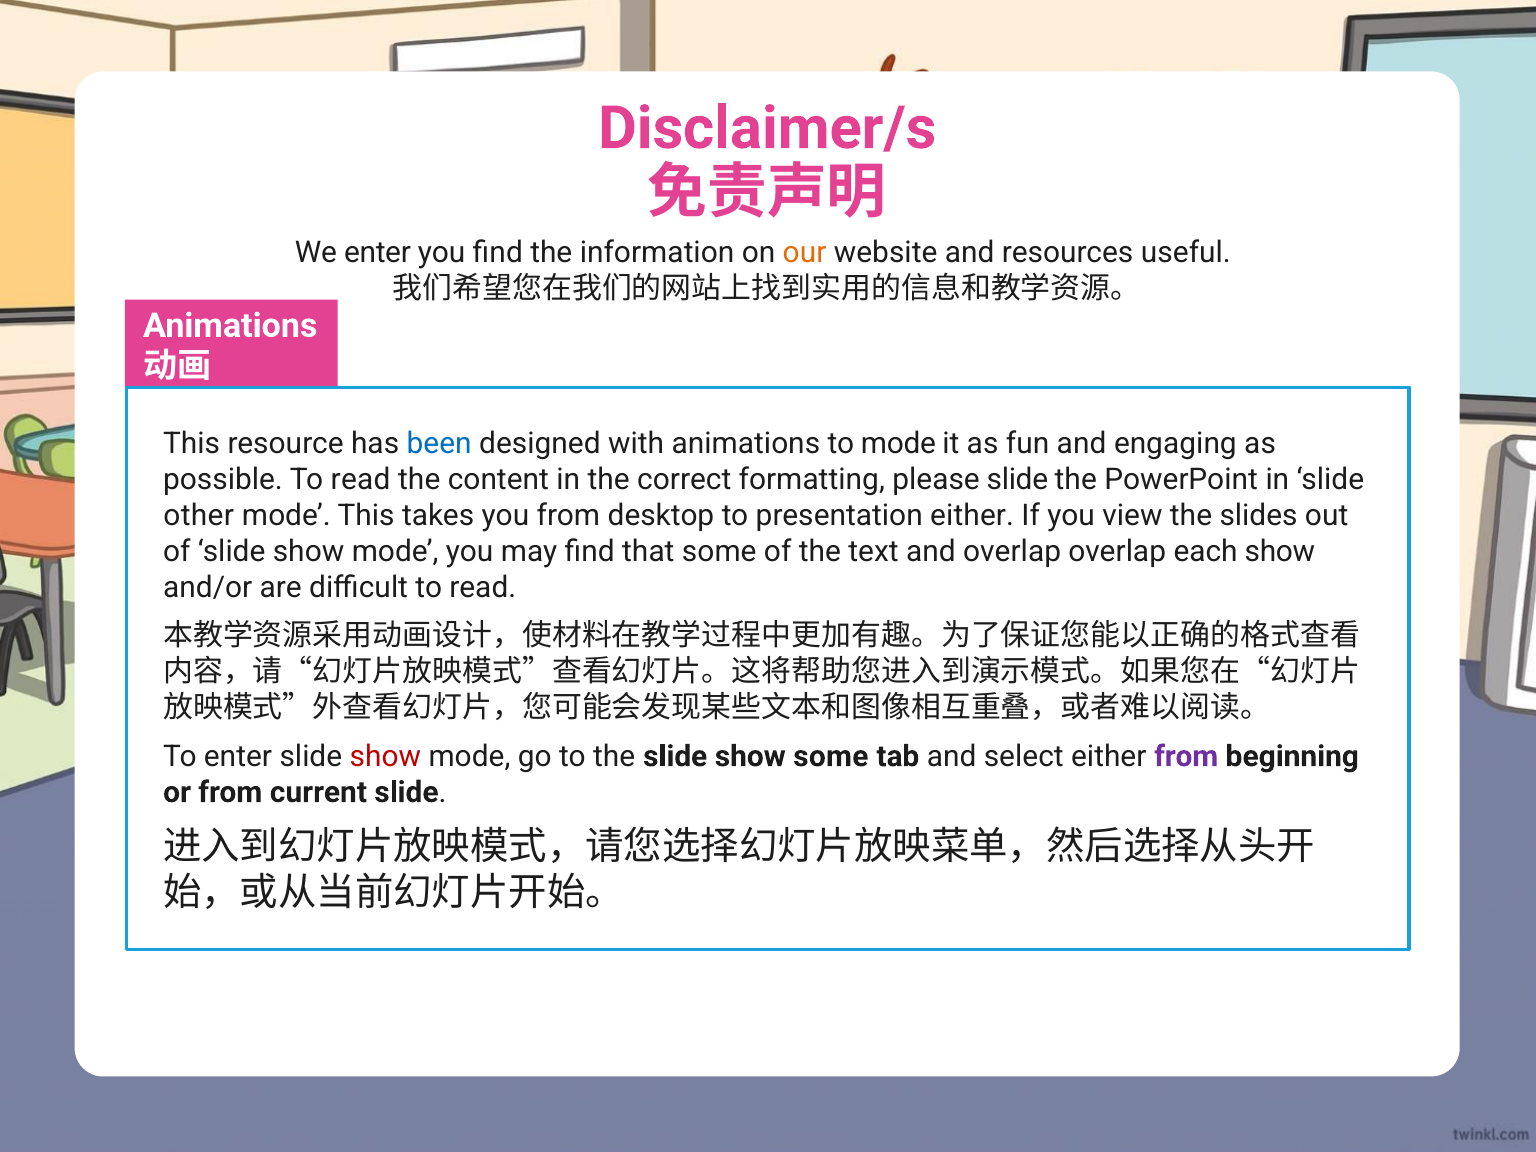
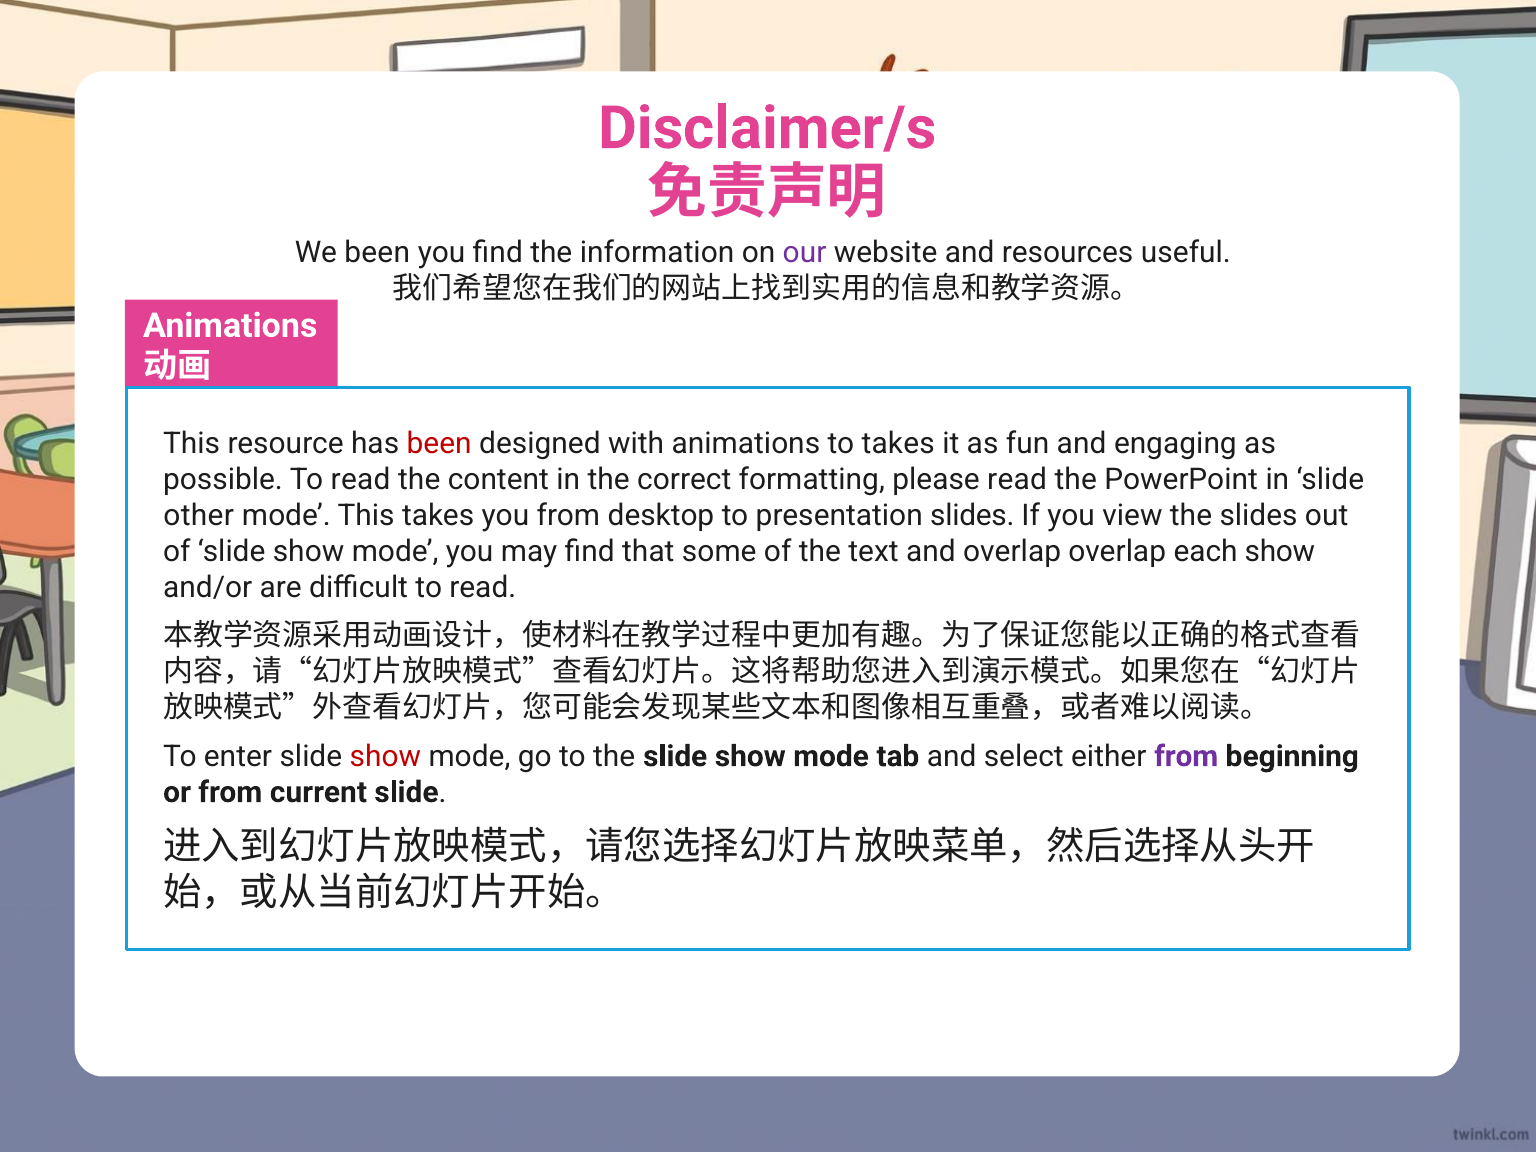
We enter: enter -> been
our colour: orange -> purple
been at (439, 444) colour: blue -> red
to mode: mode -> takes
please slide: slide -> read
presentation either: either -> slides
the slide show some: some -> mode
